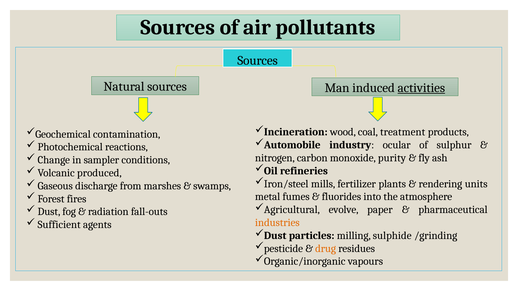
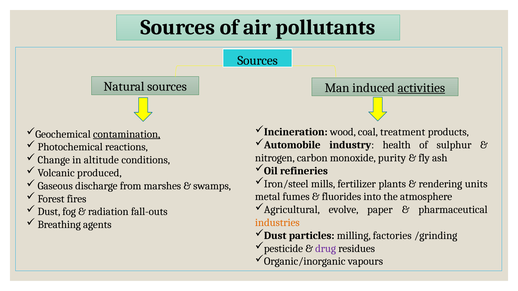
contamination underline: none -> present
ocular: ocular -> health
sampler: sampler -> altitude
Sufficient: Sufficient -> Breathing
sulphide: sulphide -> factories
drug colour: orange -> purple
